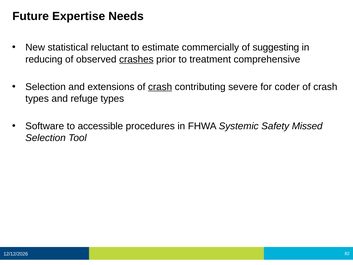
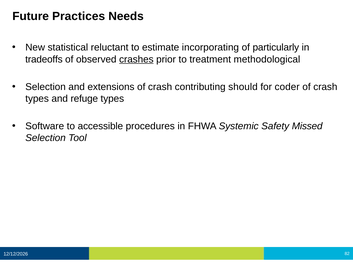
Expertise: Expertise -> Practices
commercially: commercially -> incorporating
suggesting: suggesting -> particularly
reducing: reducing -> tradeoffs
comprehensive: comprehensive -> methodological
crash at (160, 87) underline: present -> none
severe: severe -> should
